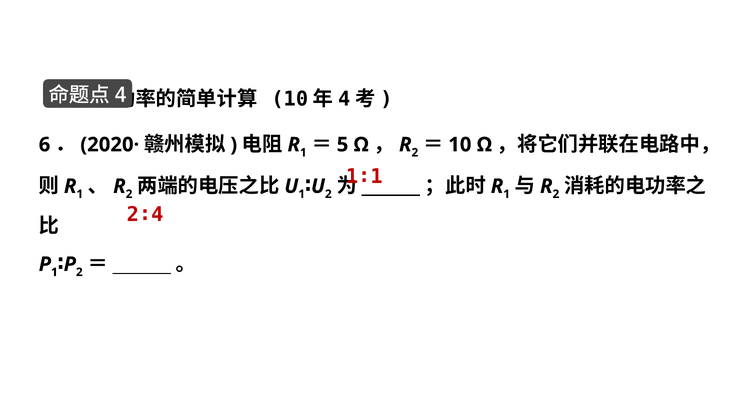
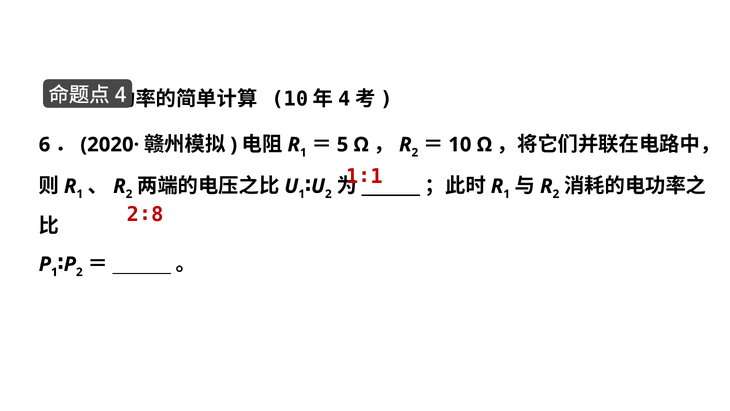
2∶4: 2∶4 -> 2∶8
